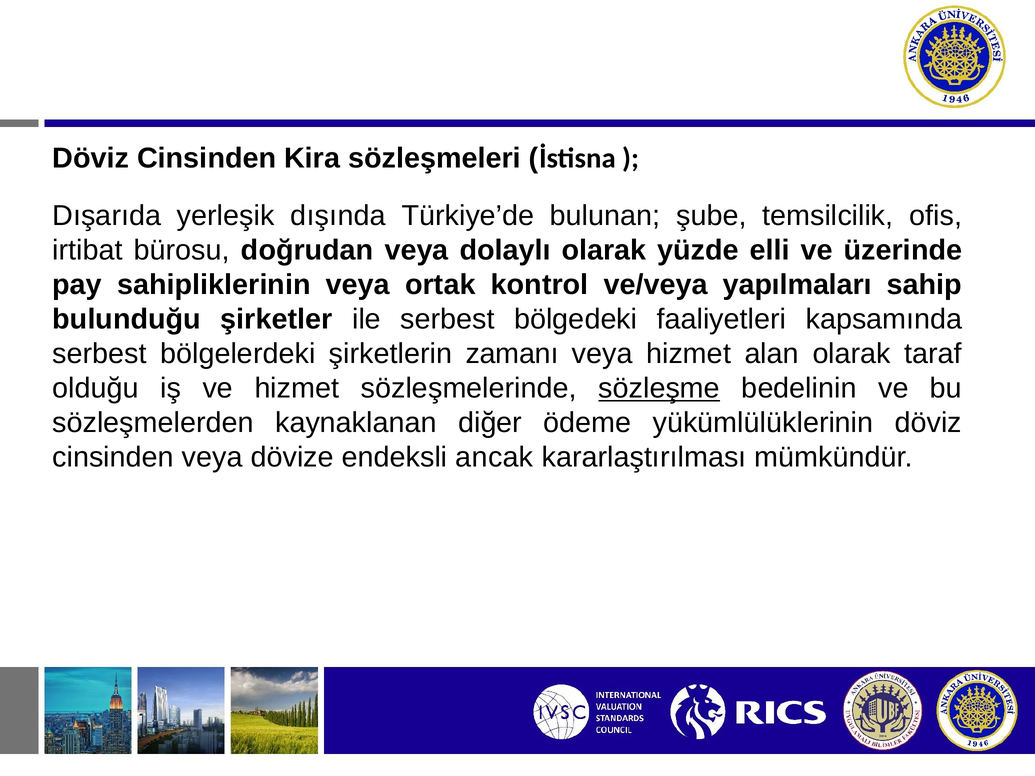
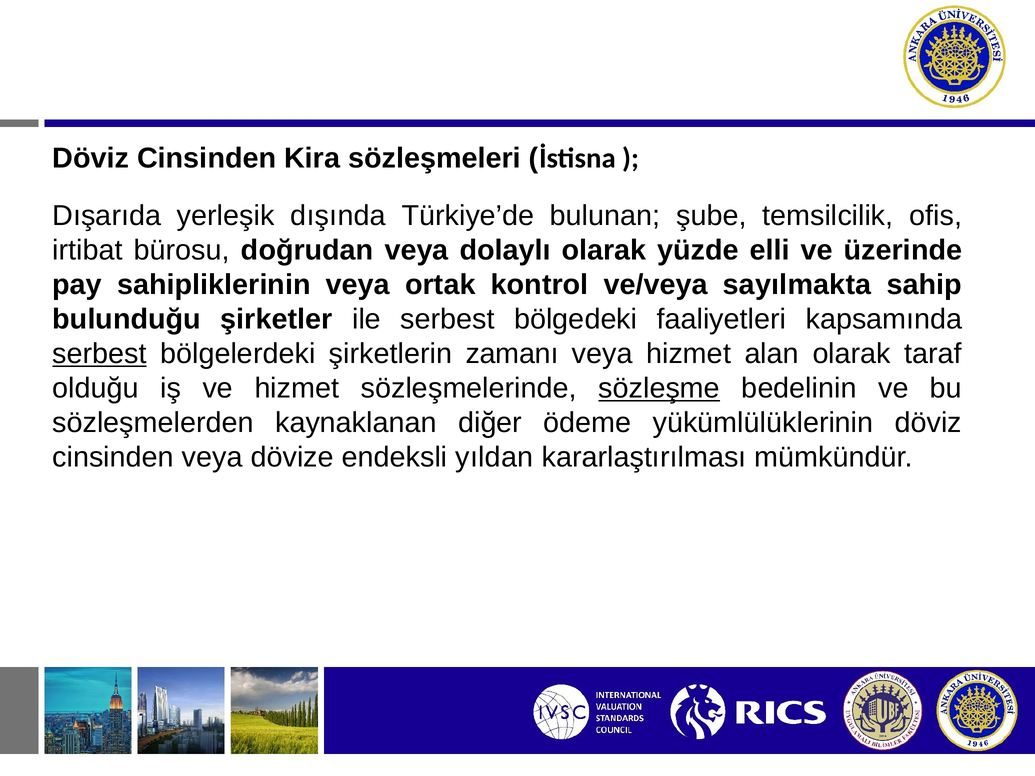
yapılmaları: yapılmaları -> sayılmakta
serbest at (100, 354) underline: none -> present
ancak: ancak -> yıldan
